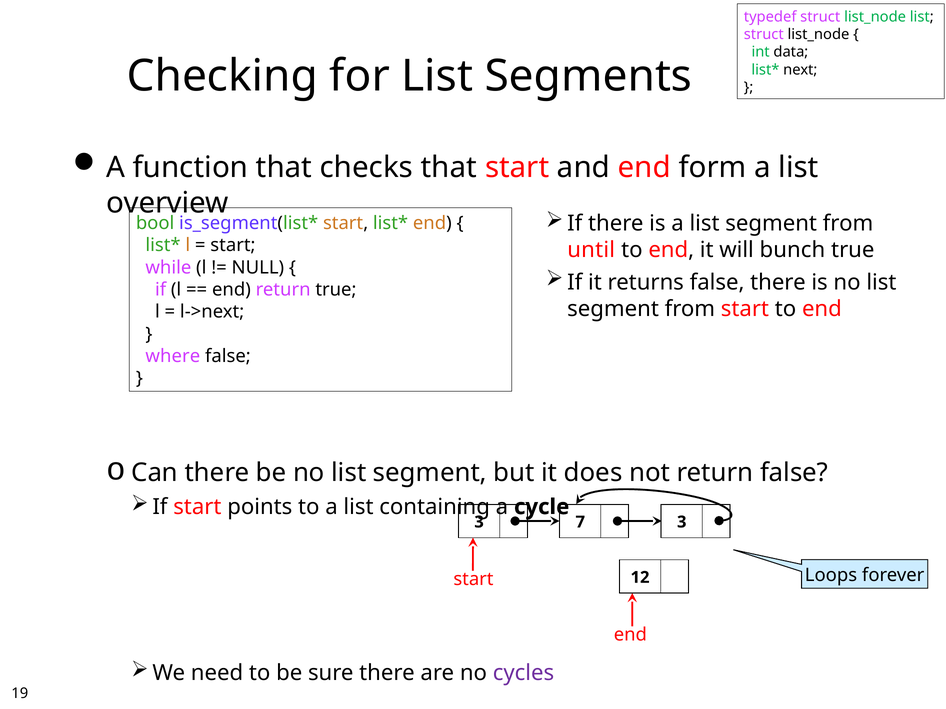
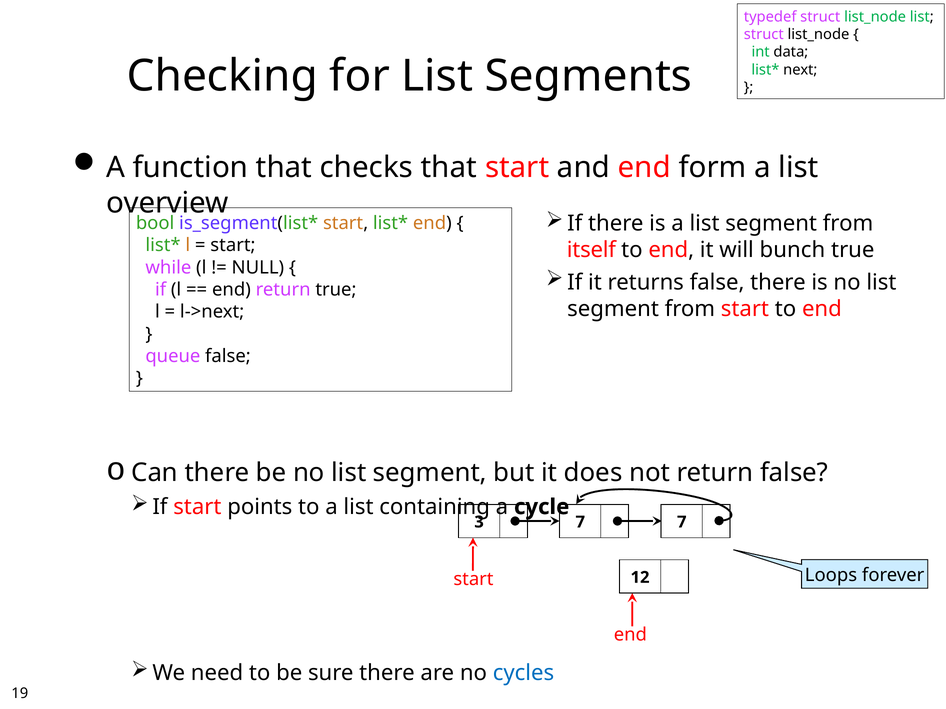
until: until -> itself
where: where -> queue
7 3: 3 -> 7
cycles colour: purple -> blue
